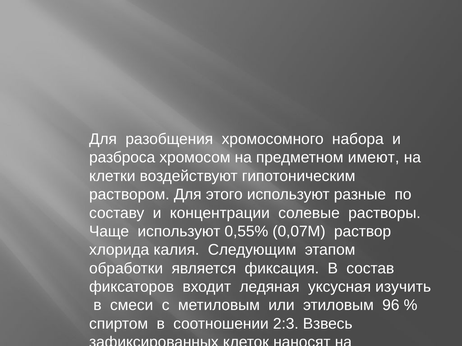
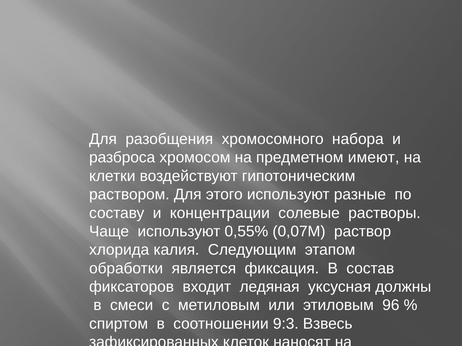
изучить: изучить -> должны
2:3: 2:3 -> 9:3
